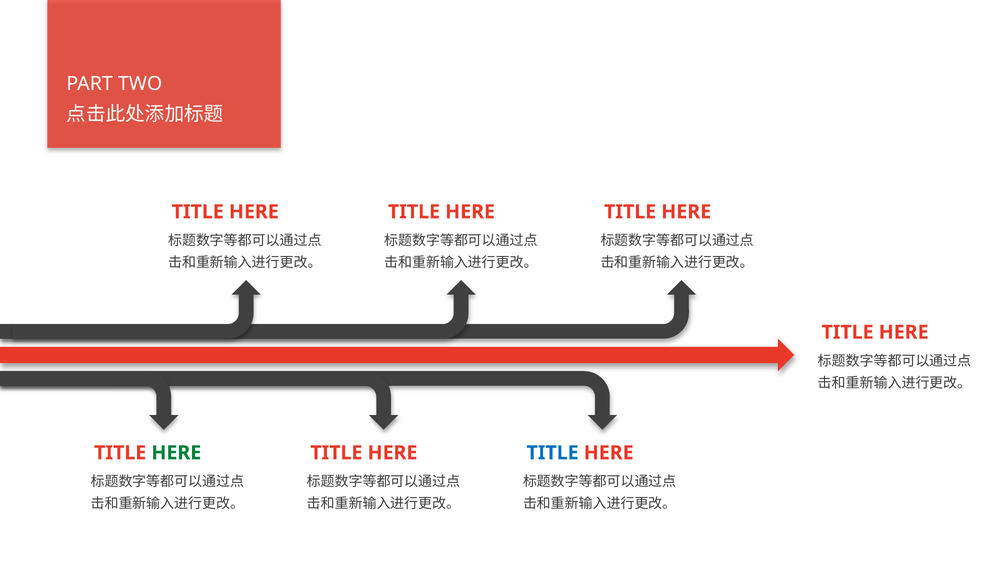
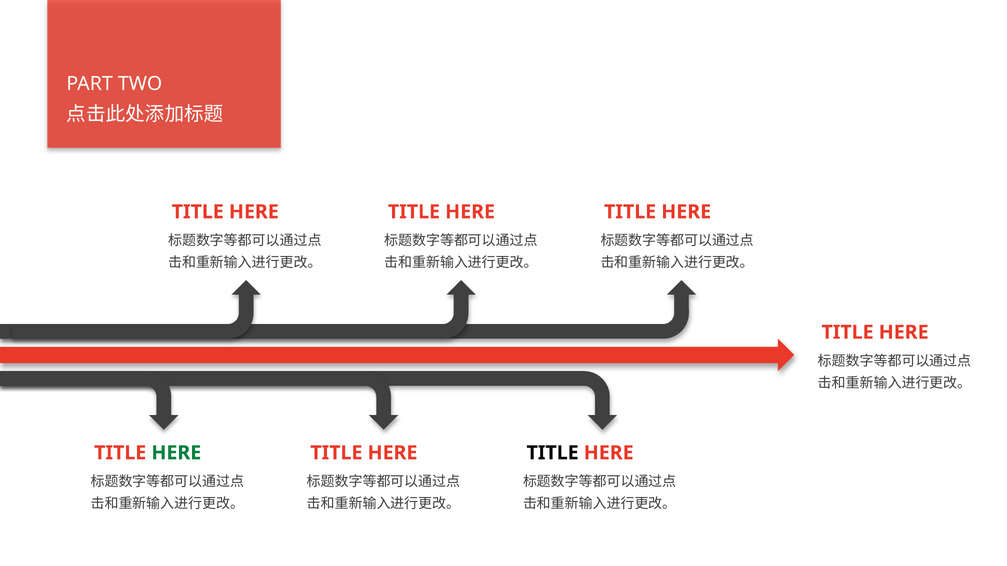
TITLE at (553, 453) colour: blue -> black
